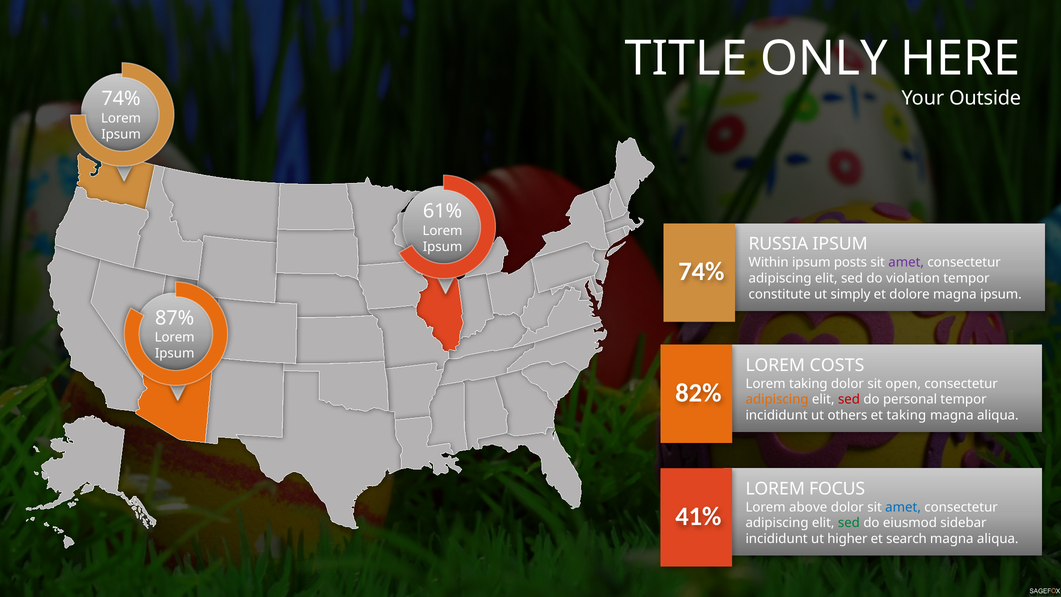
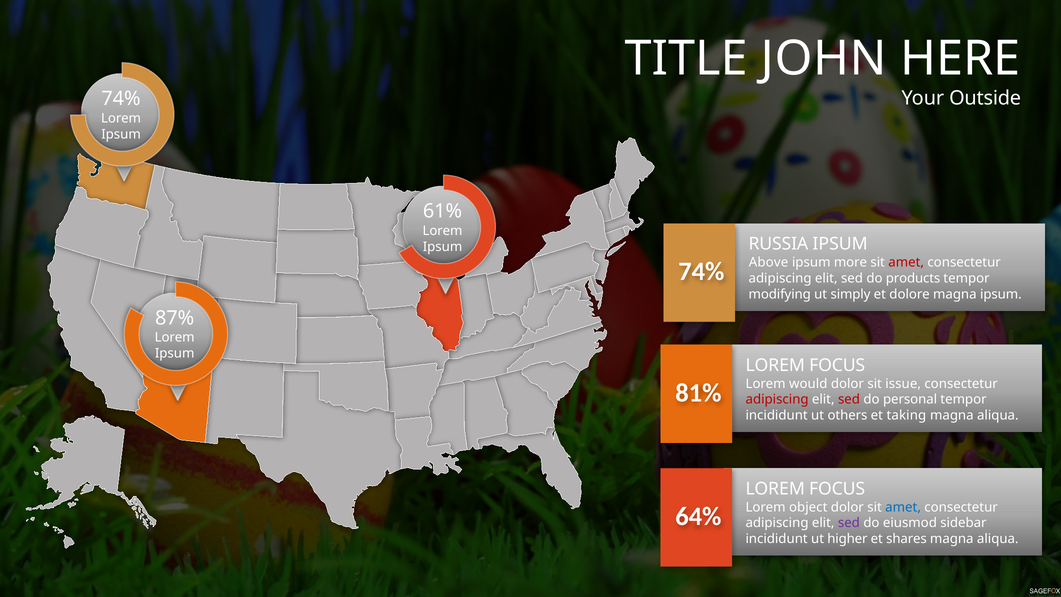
ONLY: ONLY -> JOHN
Within: Within -> Above
posts: posts -> more
amet at (906, 262) colour: purple -> red
violation: violation -> products
constitute: constitute -> modifying
COSTS at (837, 365): COSTS -> FOCUS
Lorem taking: taking -> would
open: open -> issue
82%: 82% -> 81%
adipiscing at (777, 399) colour: orange -> red
above: above -> object
41%: 41% -> 64%
sed at (849, 523) colour: green -> purple
search: search -> shares
